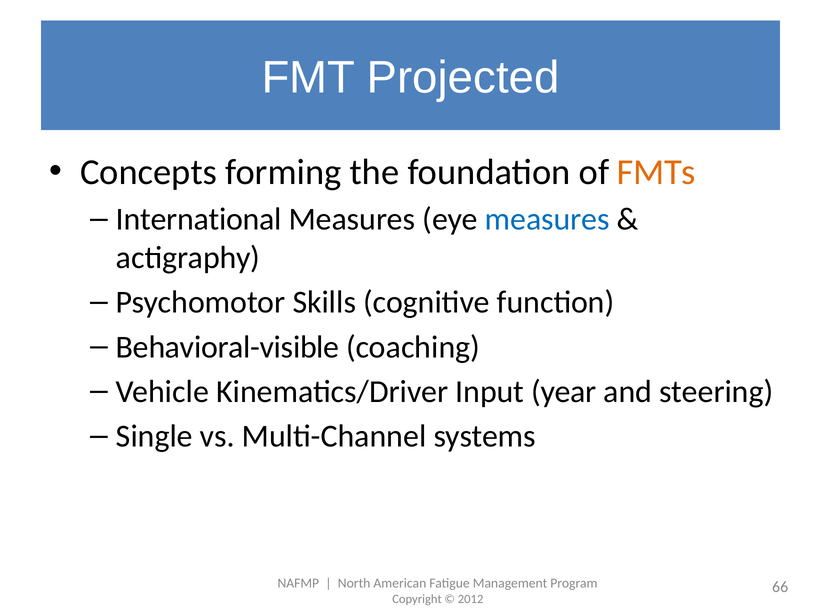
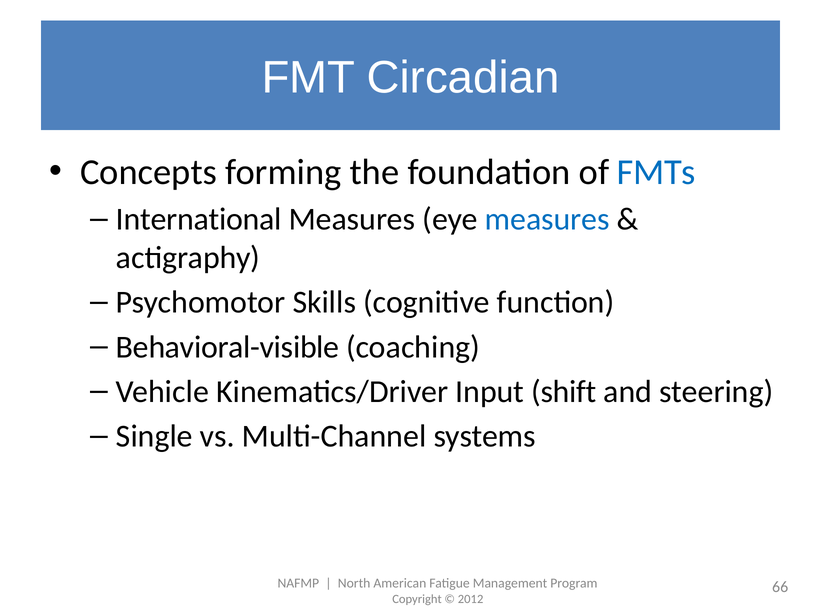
Projected: Projected -> Circadian
FMTs colour: orange -> blue
year: year -> shift
